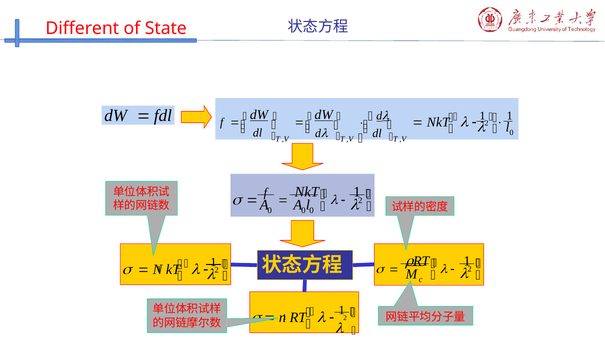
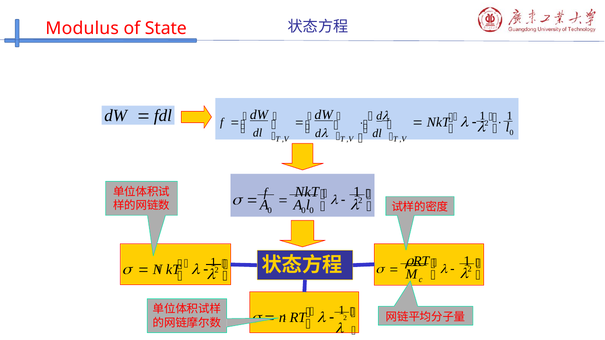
Different: Different -> Modulus
